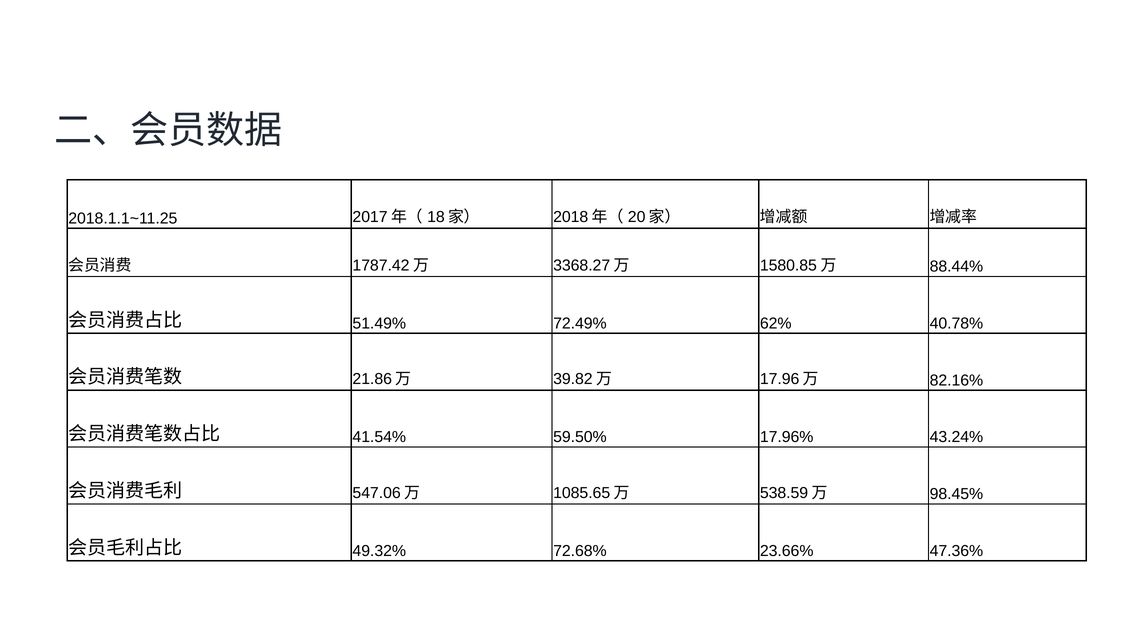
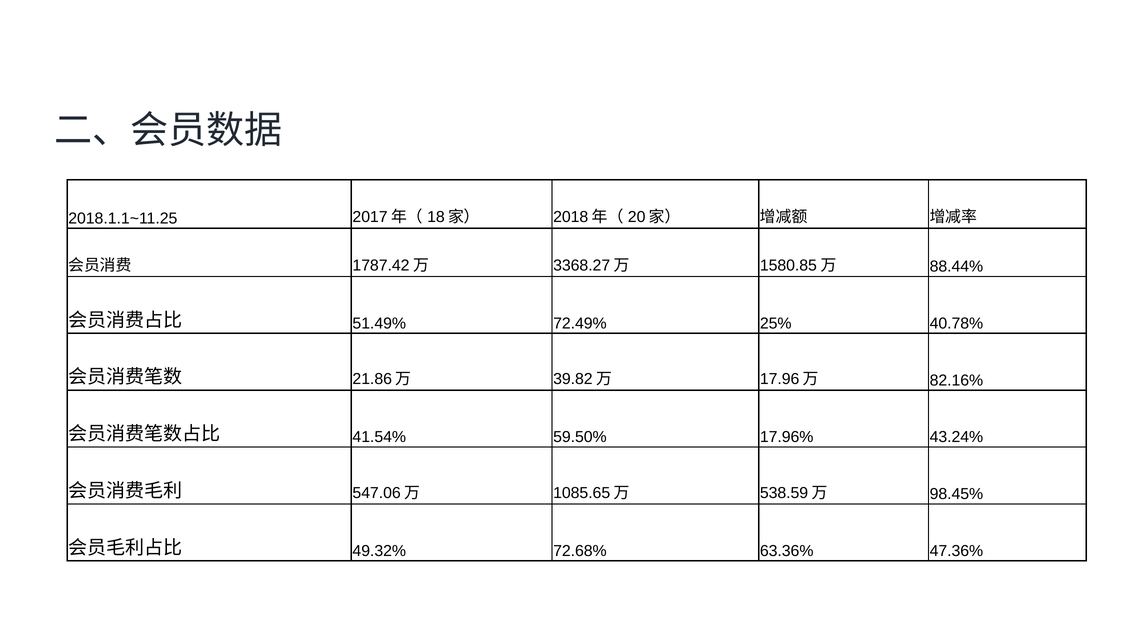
62%: 62% -> 25%
23.66%: 23.66% -> 63.36%
